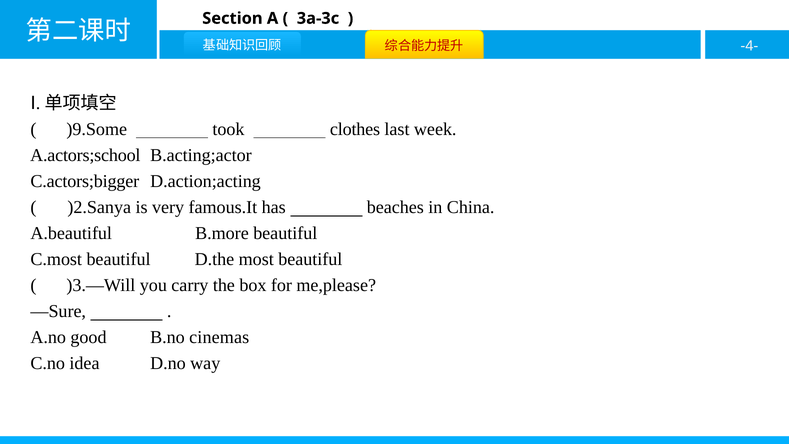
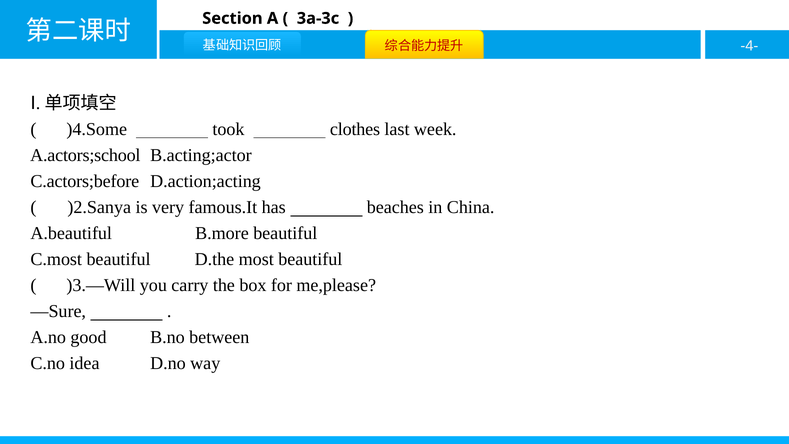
)9.Some: )9.Some -> )4.Some
C.actors;bigger: C.actors;bigger -> C.actors;before
cinemas: cinemas -> between
